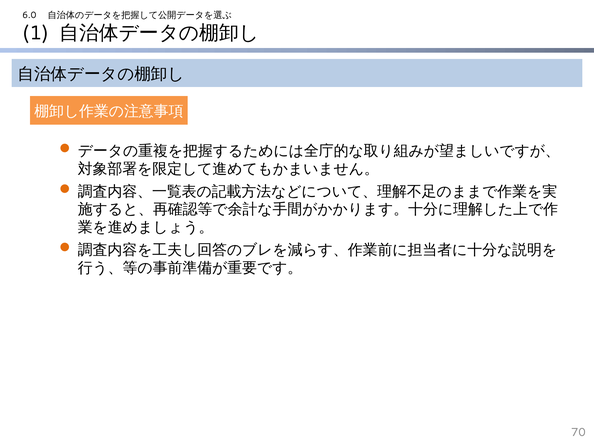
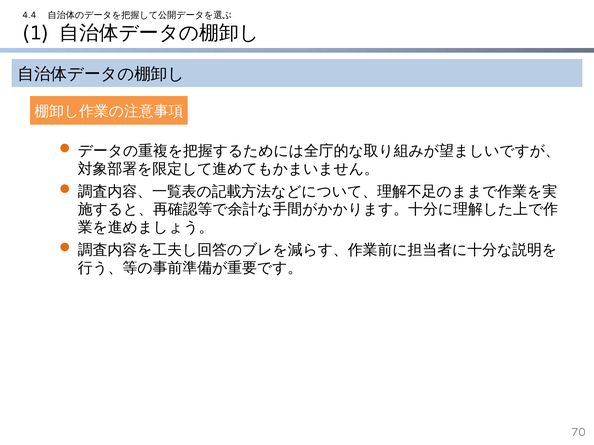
6.0: 6.0 -> 4.4
